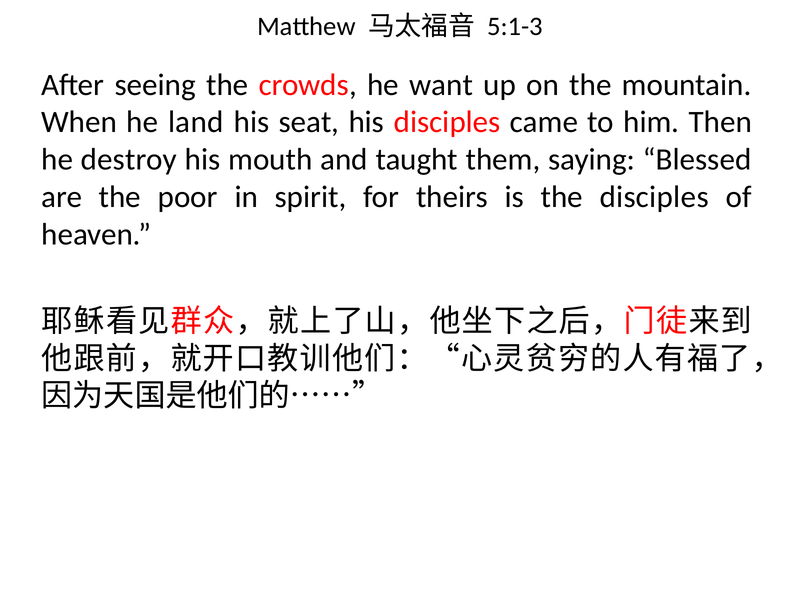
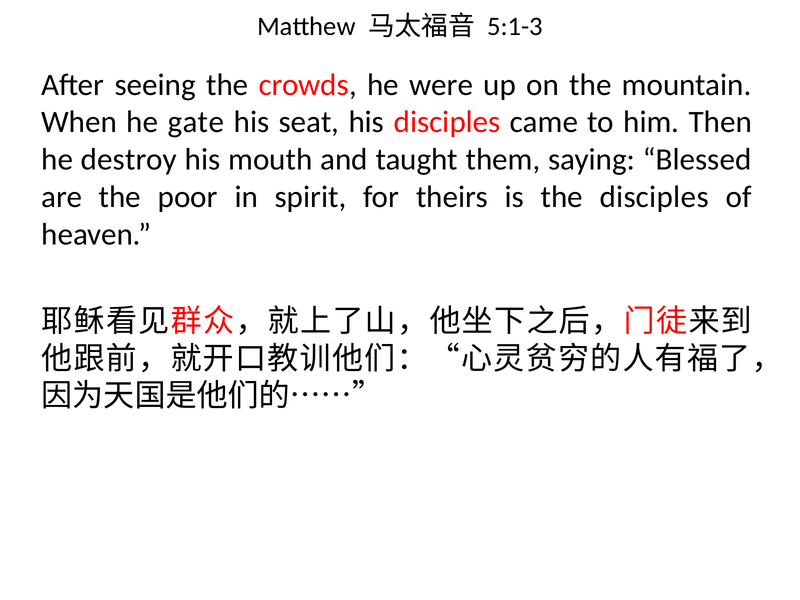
want: want -> were
land: land -> gate
